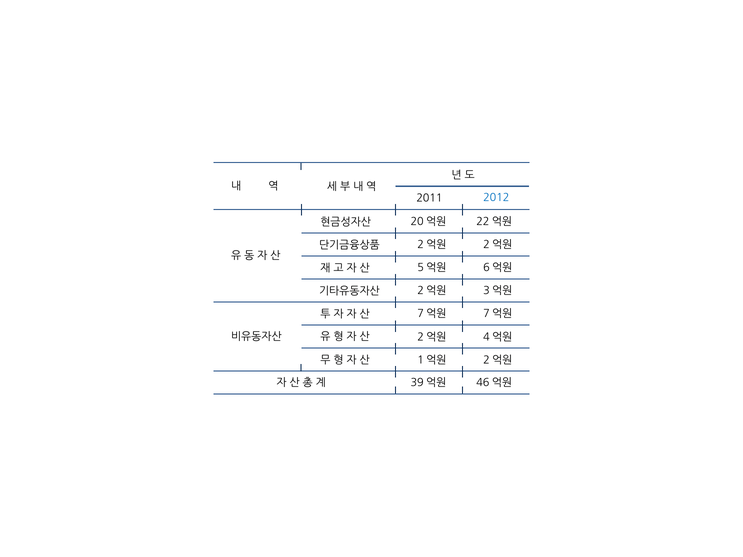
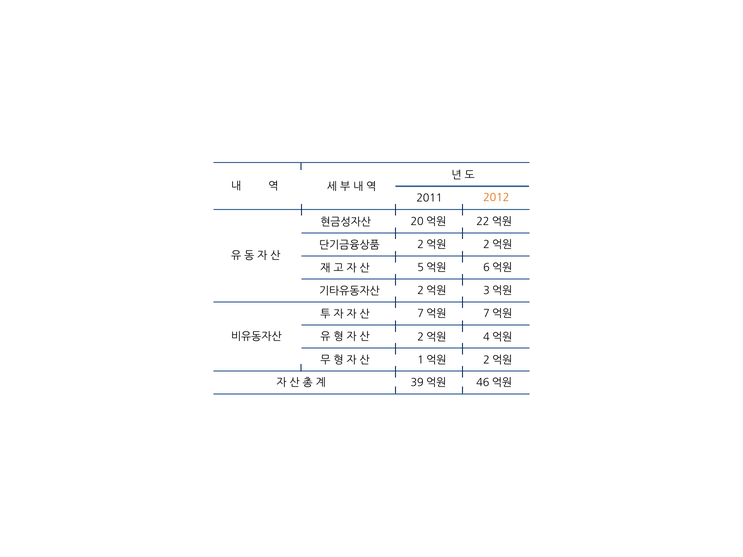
2012 colour: blue -> orange
